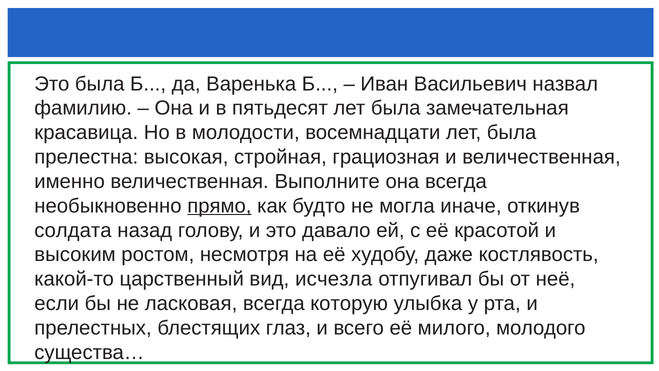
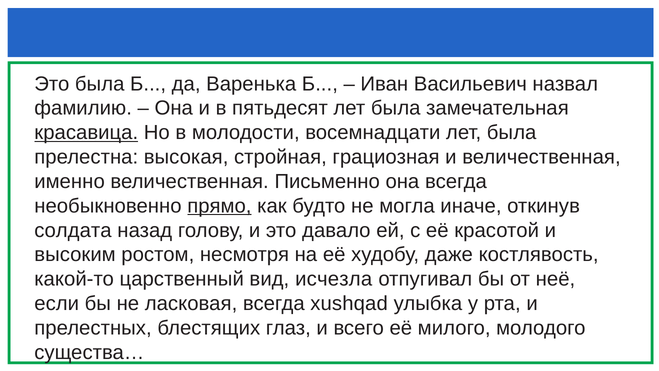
красавица underline: none -> present
Выполните: Выполните -> Письменно
которую: которую -> xushqad
